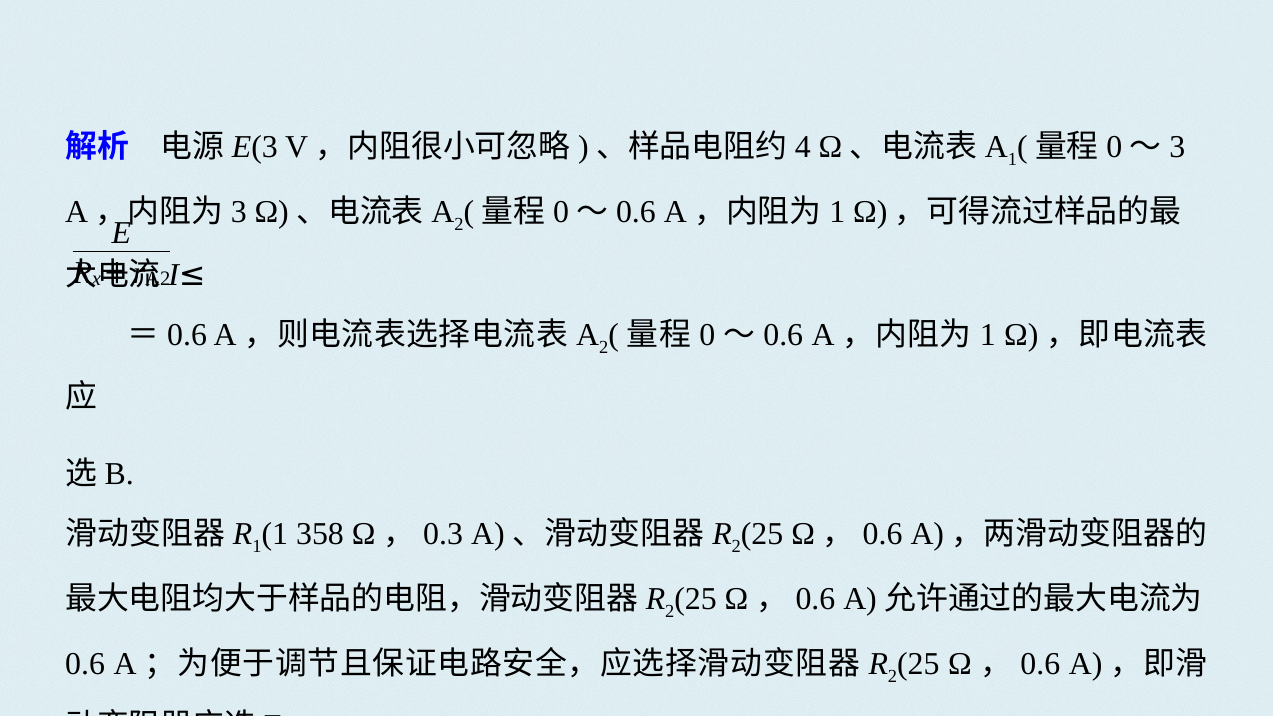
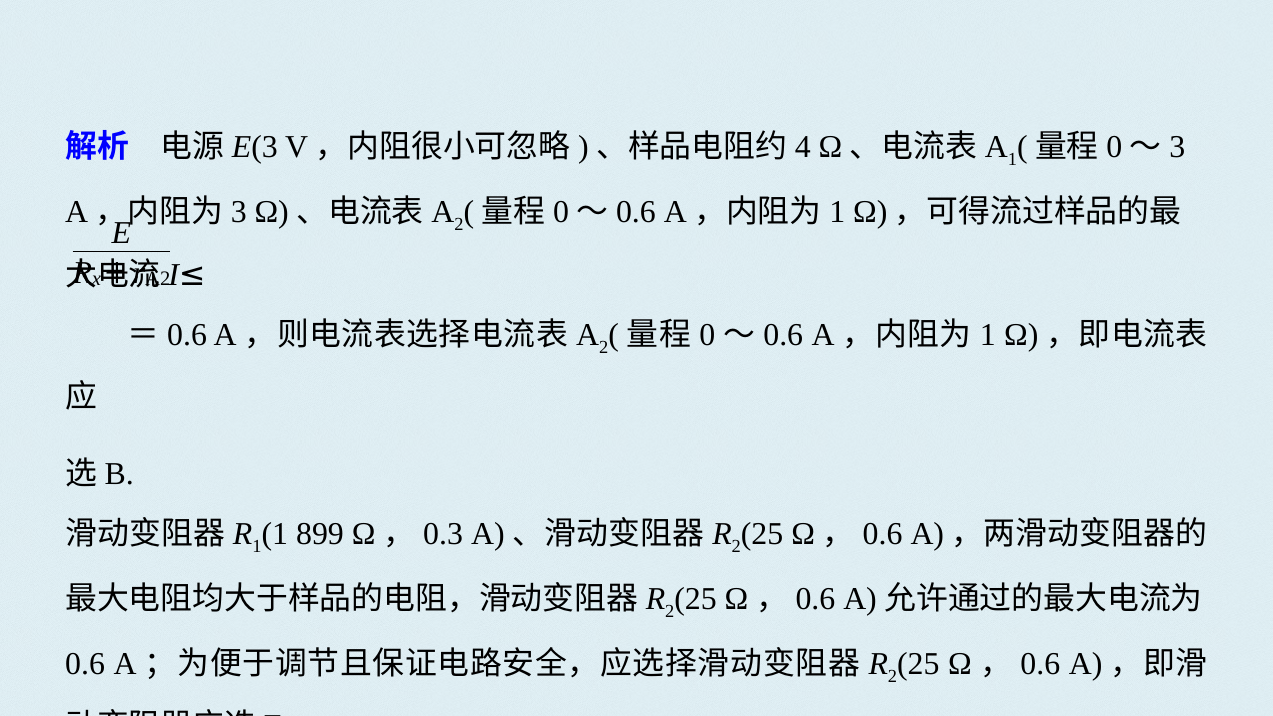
358: 358 -> 899
